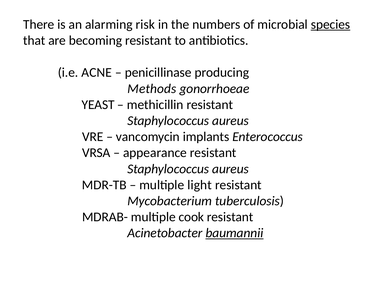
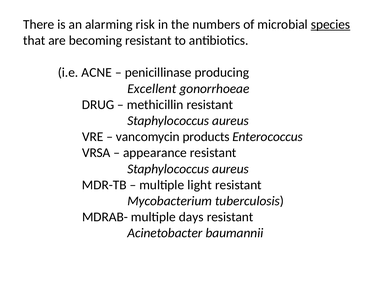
Methods: Methods -> Excellent
YEAST: YEAST -> DRUG
implants: implants -> products
cook: cook -> days
baumannii underline: present -> none
